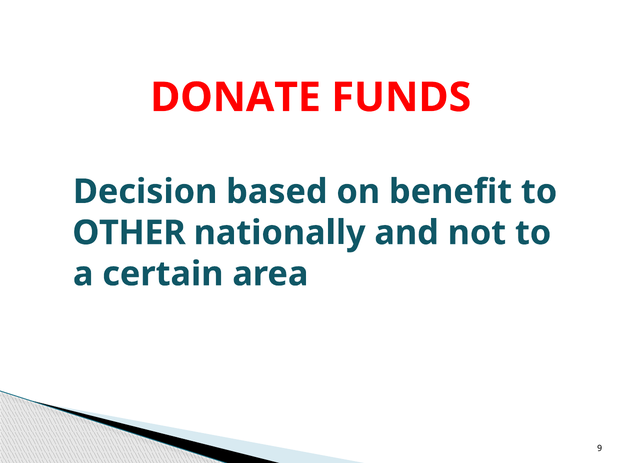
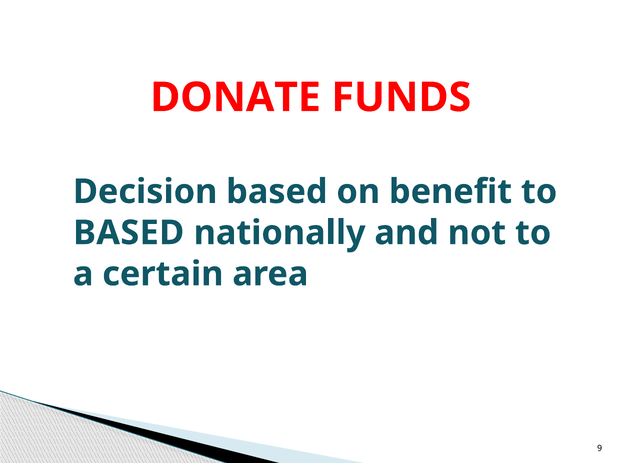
OTHER at (129, 233): OTHER -> BASED
